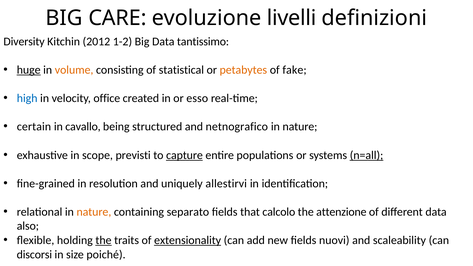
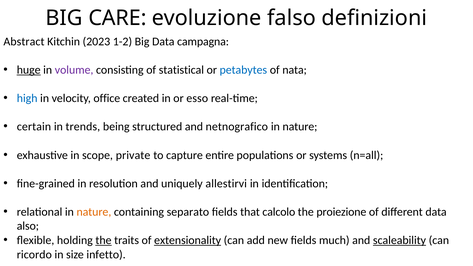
livelli: livelli -> falso
Diversity: Diversity -> Abstract
2012: 2012 -> 2023
tantissimo: tantissimo -> campagna
volume colour: orange -> purple
petabytes colour: orange -> blue
fake: fake -> nata
cavallo: cavallo -> trends
previsti: previsti -> private
capture underline: present -> none
n=all underline: present -> none
attenzione: attenzione -> proiezione
nuovi: nuovi -> much
scaleability underline: none -> present
discorsi: discorsi -> ricordo
poiché: poiché -> infetto
